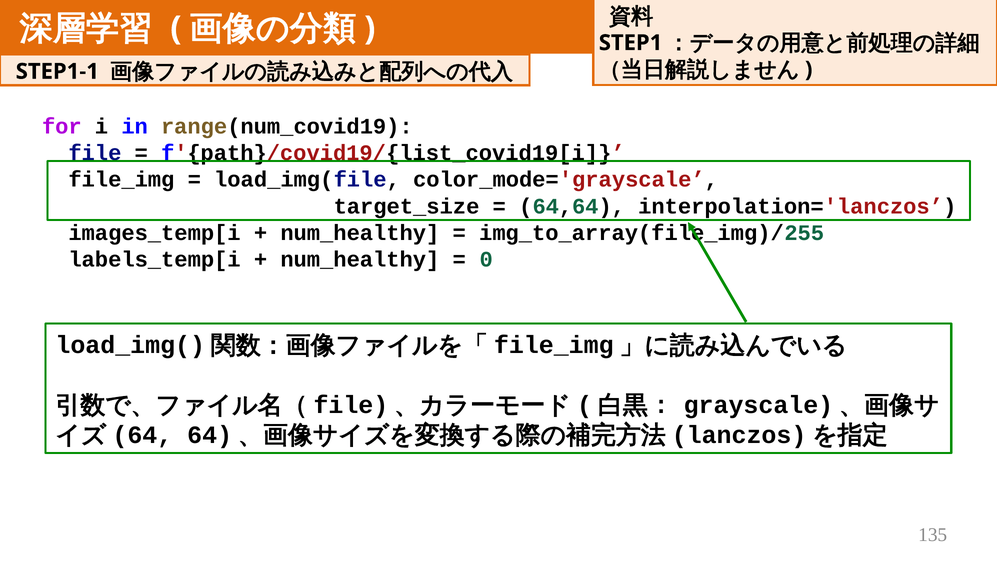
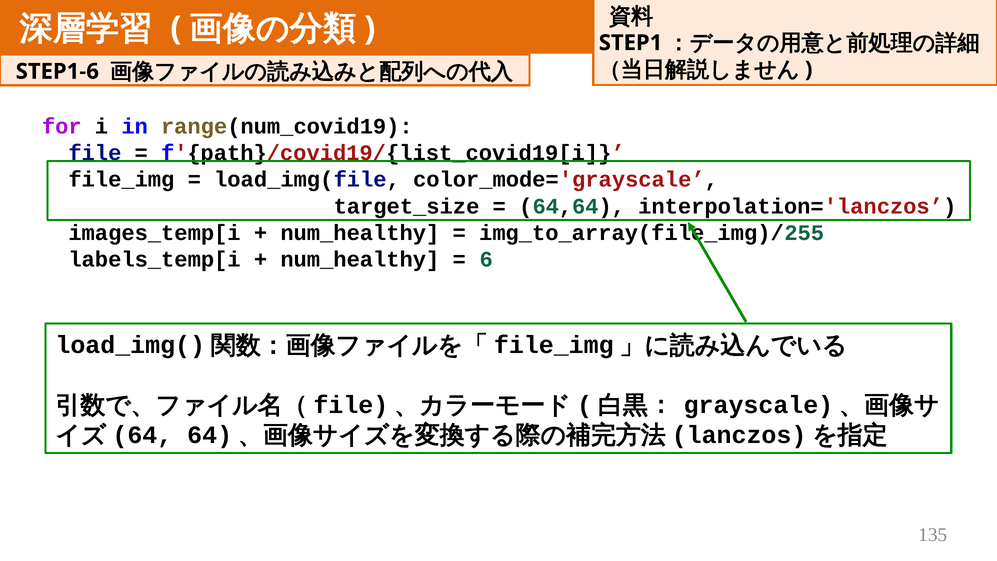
STEP1-1: STEP1-1 -> STEP1-6
0: 0 -> 6
